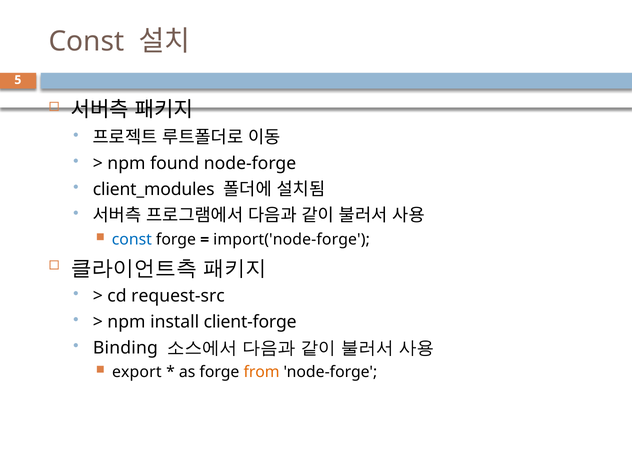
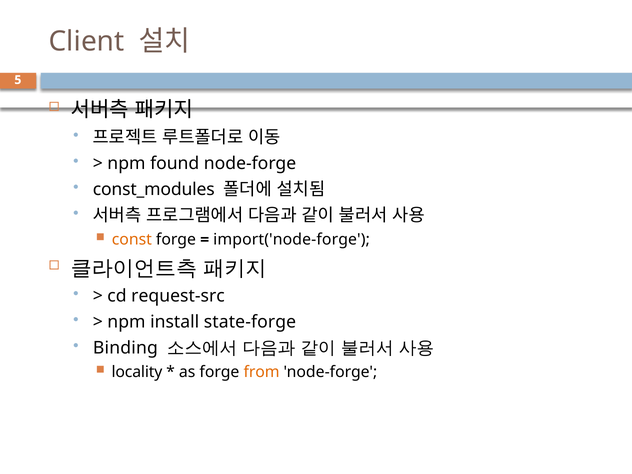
Const at (87, 41): Const -> Client
client_modules: client_modules -> const_modules
const at (132, 240) colour: blue -> orange
client-forge: client-forge -> state-forge
export: export -> locality
